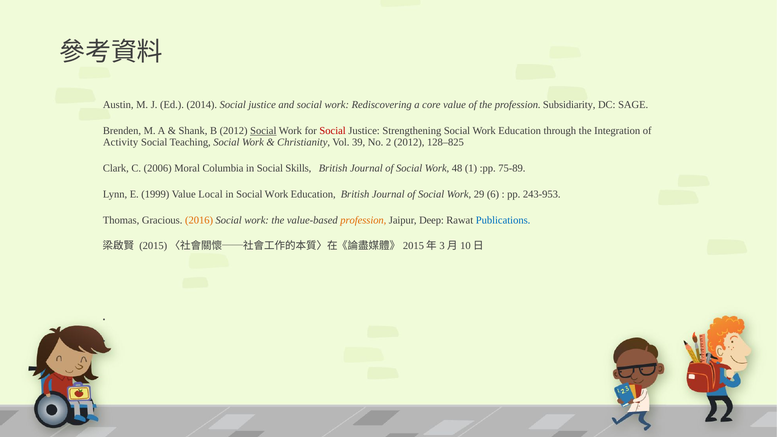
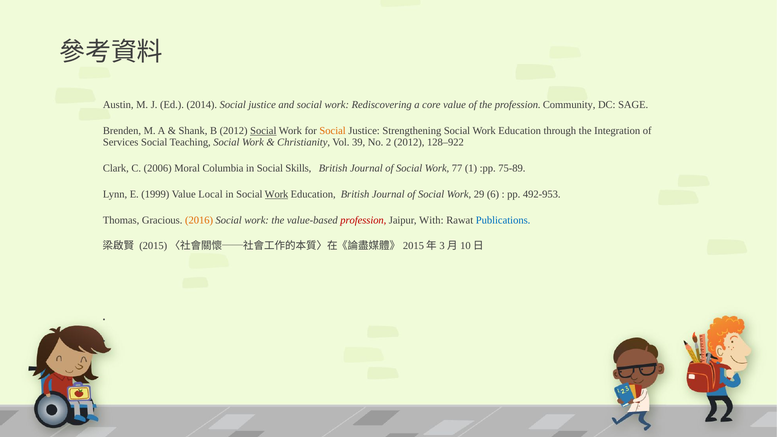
Subsidiarity: Subsidiarity -> Community
Social at (333, 131) colour: red -> orange
Activity: Activity -> Services
128–825: 128–825 -> 128–922
48: 48 -> 77
Work at (277, 194) underline: none -> present
243-953: 243-953 -> 492-953
profession at (363, 220) colour: orange -> red
Deep: Deep -> With
